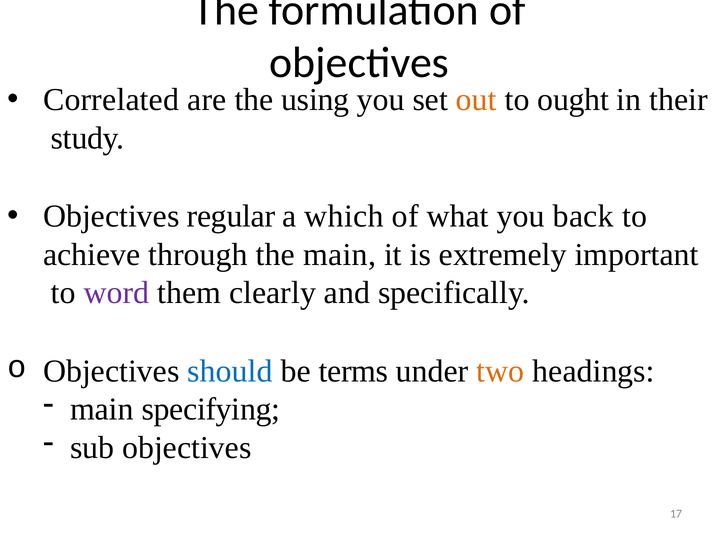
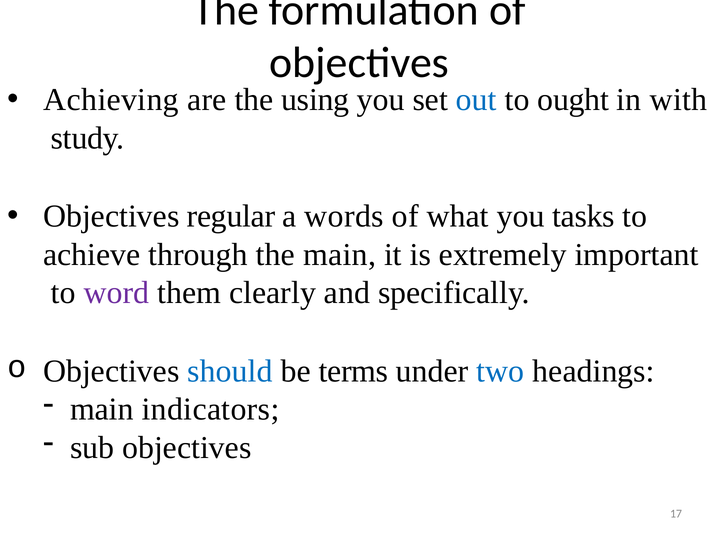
Correlated: Correlated -> Achieving
out colour: orange -> blue
their: their -> with
which: which -> words
back: back -> tasks
two colour: orange -> blue
specifying: specifying -> indicators
